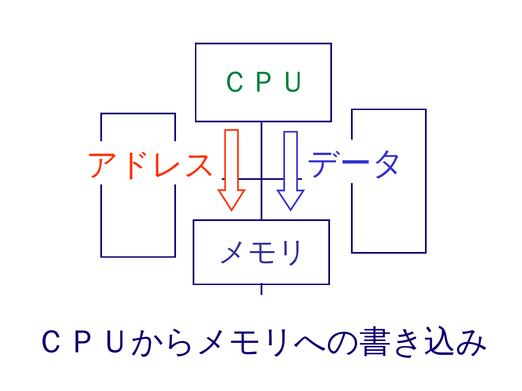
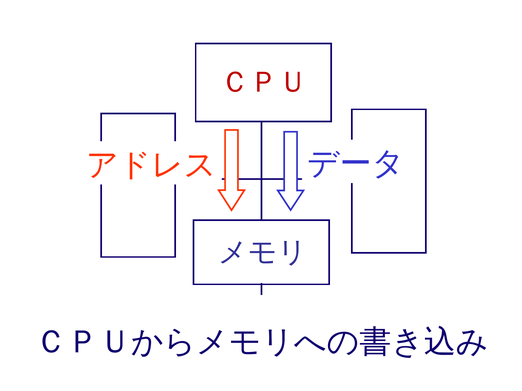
ＣＰＵ colour: green -> red
